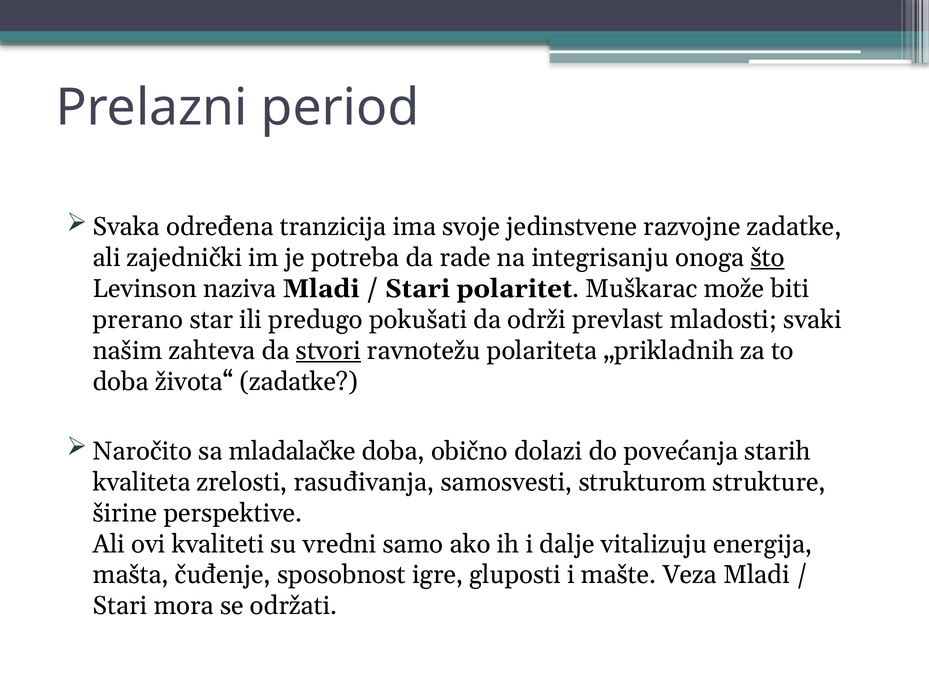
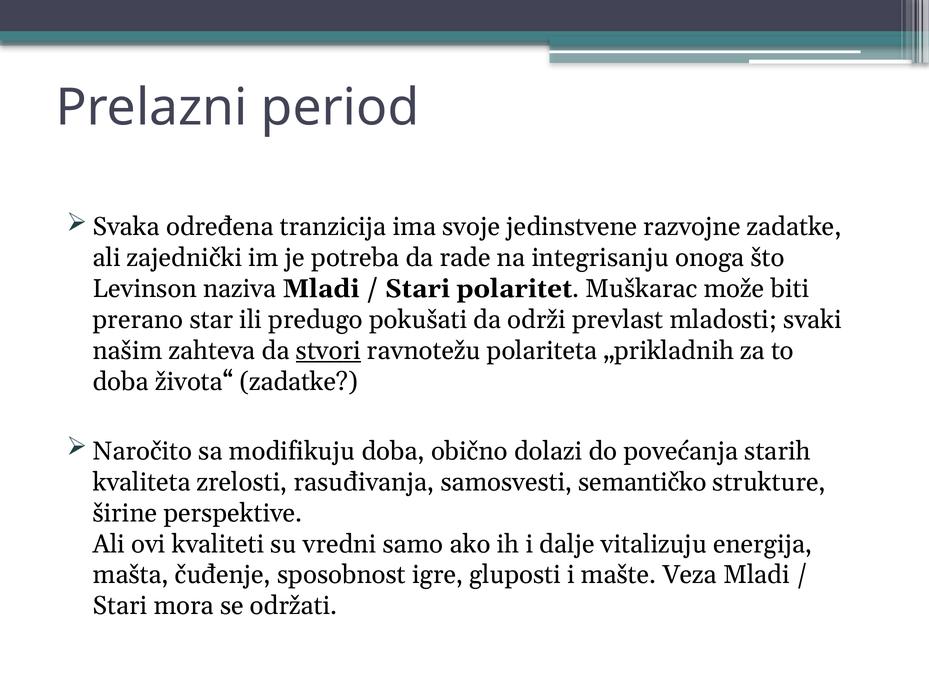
što underline: present -> none
mladalačke: mladalačke -> modifikuju
strukturom: strukturom -> semantičko
